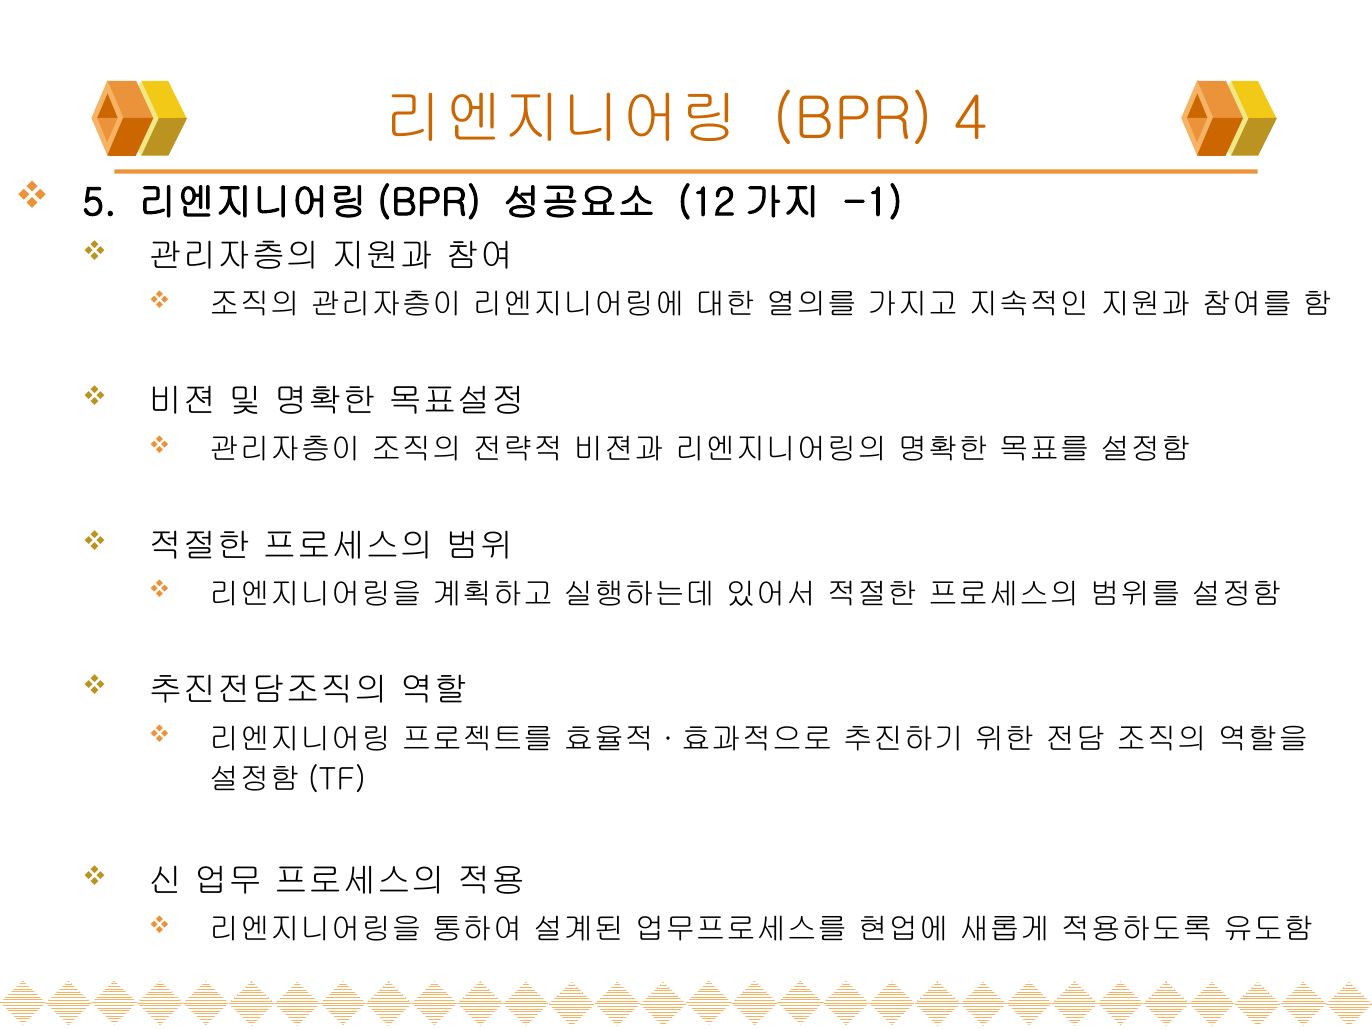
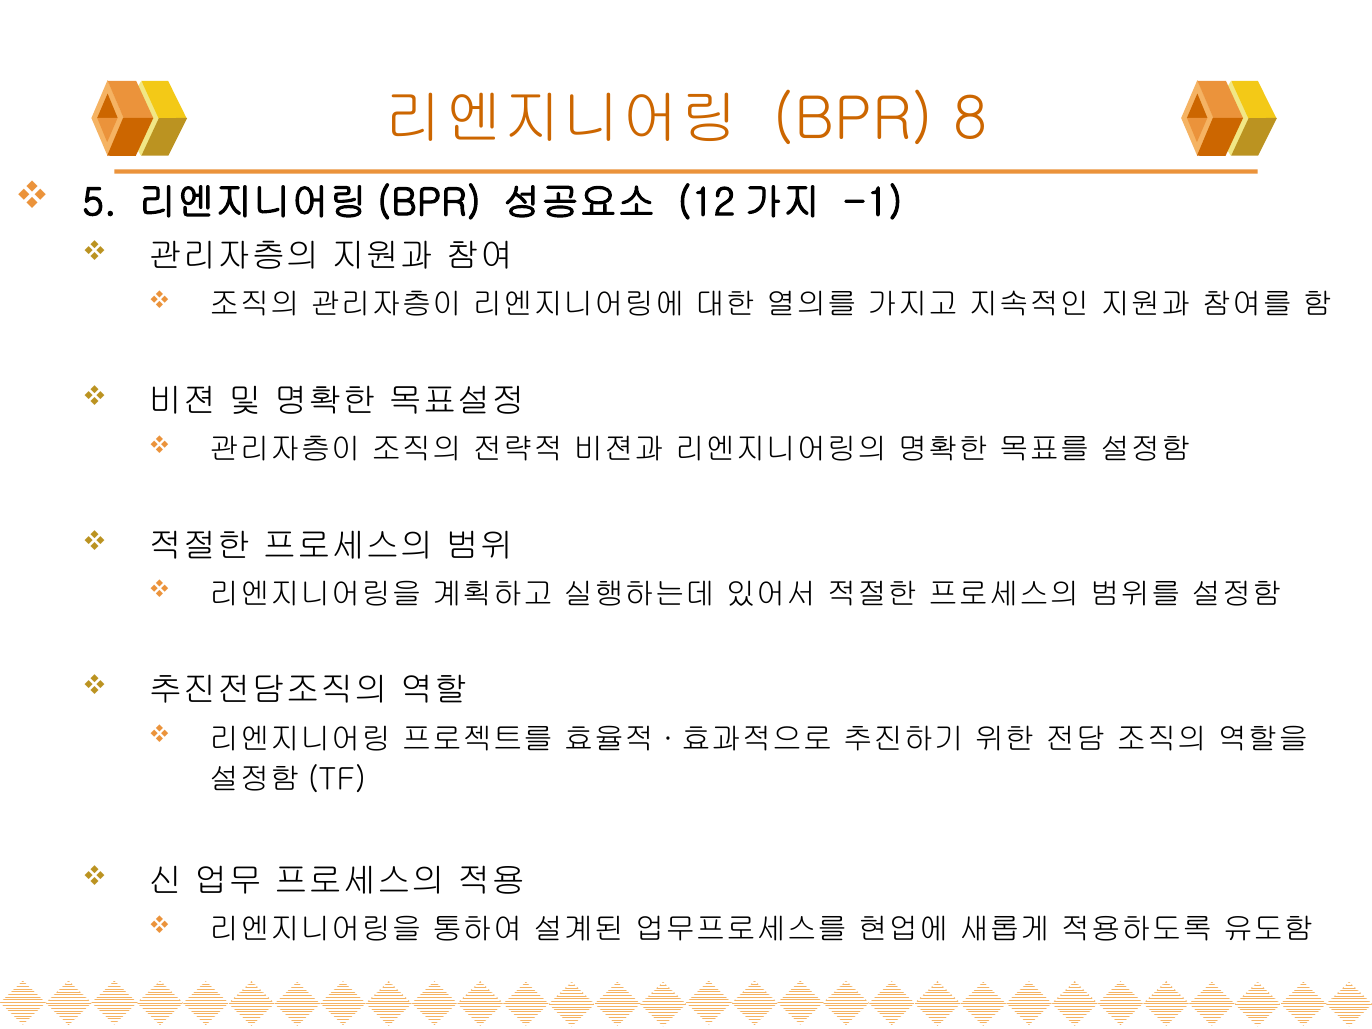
4: 4 -> 8
